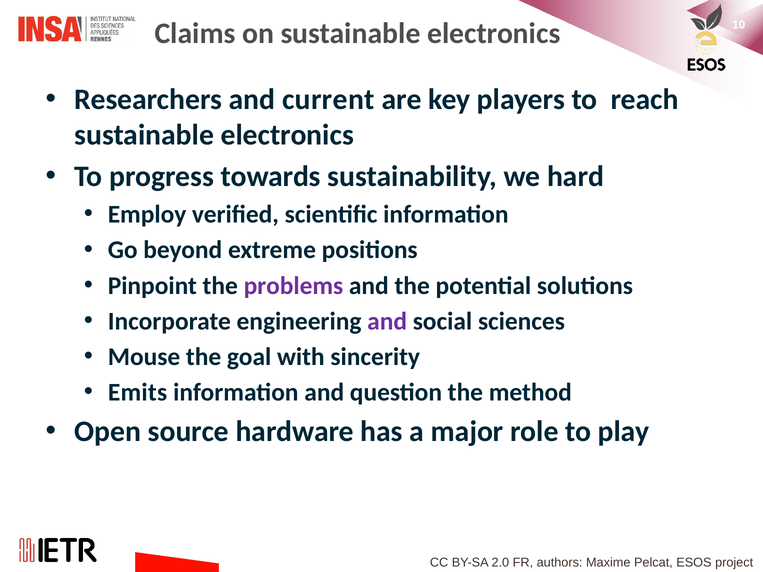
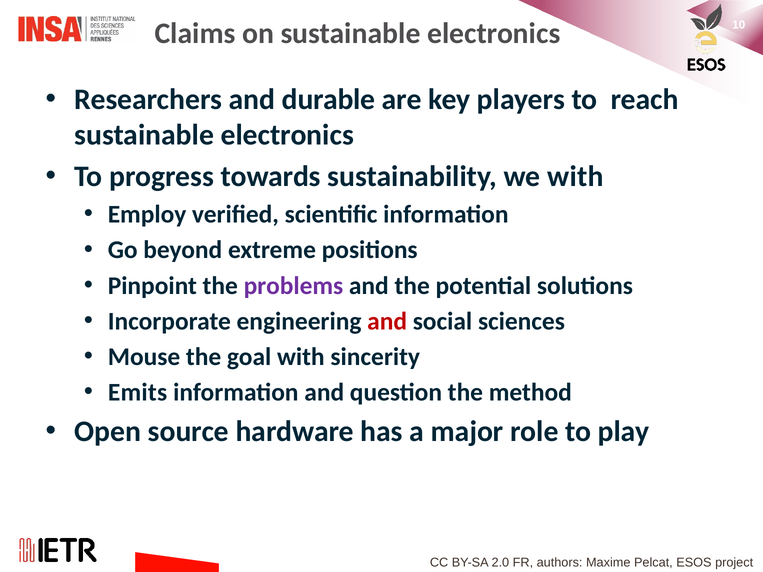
current: current -> durable
we hard: hard -> with
and at (387, 321) colour: purple -> red
